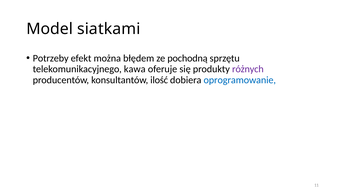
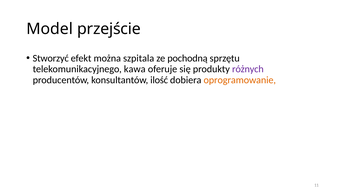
siatkami: siatkami -> przejście
Potrzeby: Potrzeby -> Stworzyć
błędem: błędem -> szpitala
oprogramowanie colour: blue -> orange
